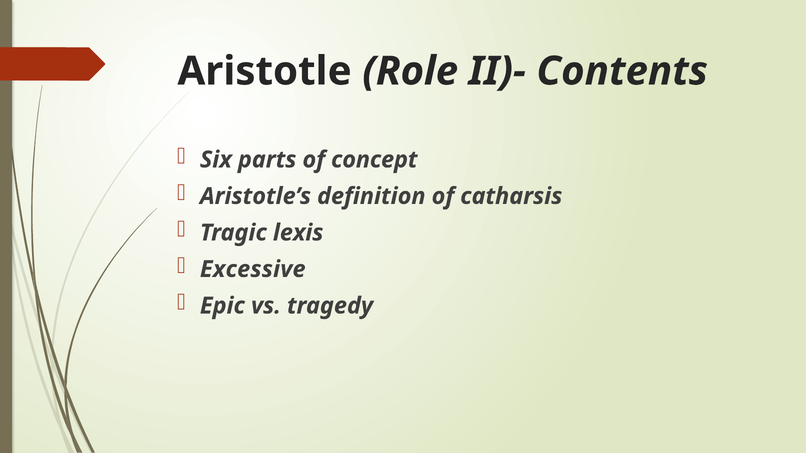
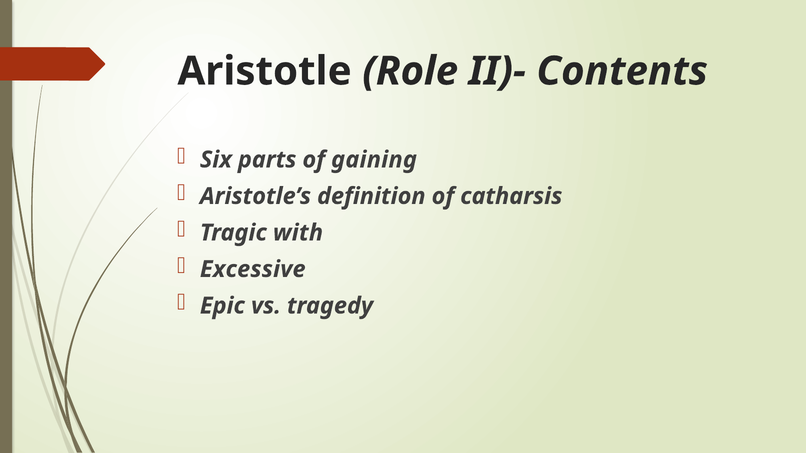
concept: concept -> gaining
lexis: lexis -> with
